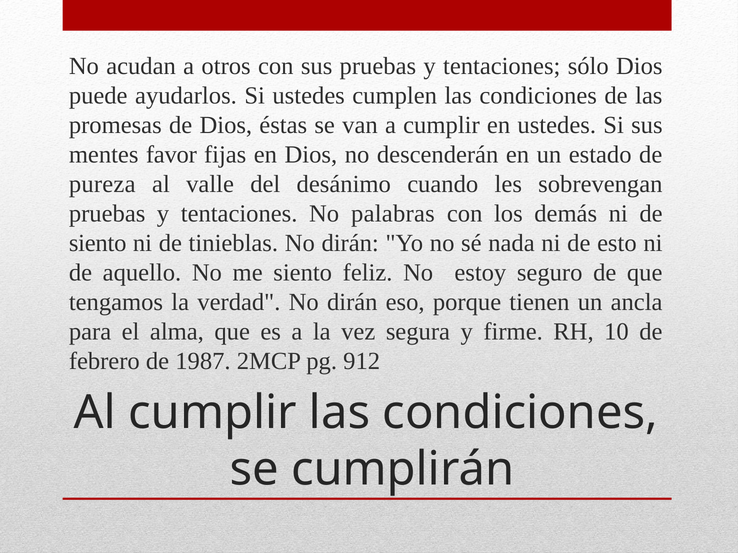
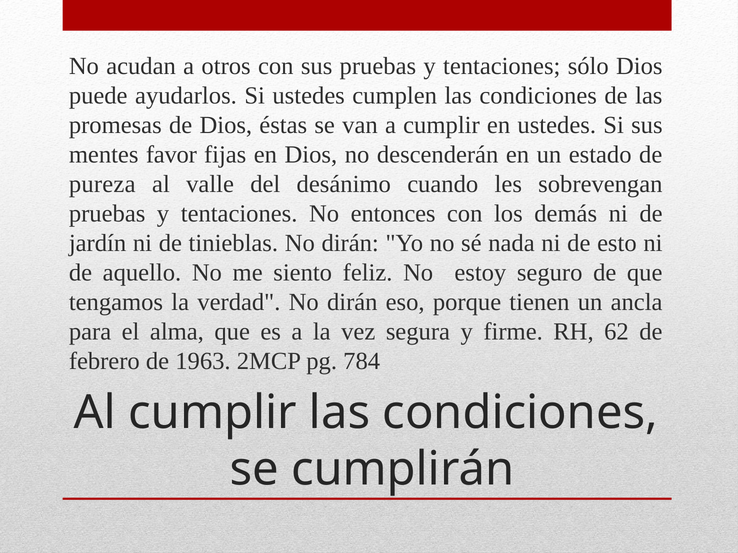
palabras: palabras -> entonces
siento at (98, 243): siento -> jardín
10: 10 -> 62
1987: 1987 -> 1963
912: 912 -> 784
